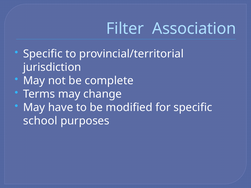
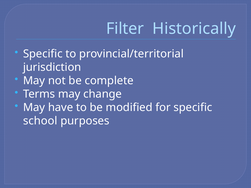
Association: Association -> Historically
